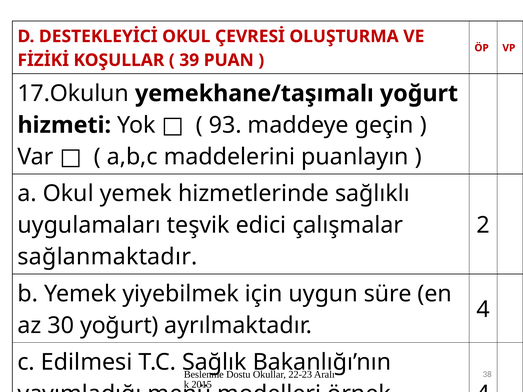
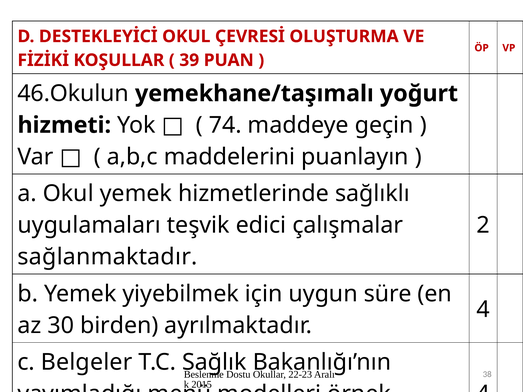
17.Okulun: 17.Okulun -> 46.Okulun
93: 93 -> 74
30 yoğurt: yoğurt -> birden
Edilmesi: Edilmesi -> Belgeler
